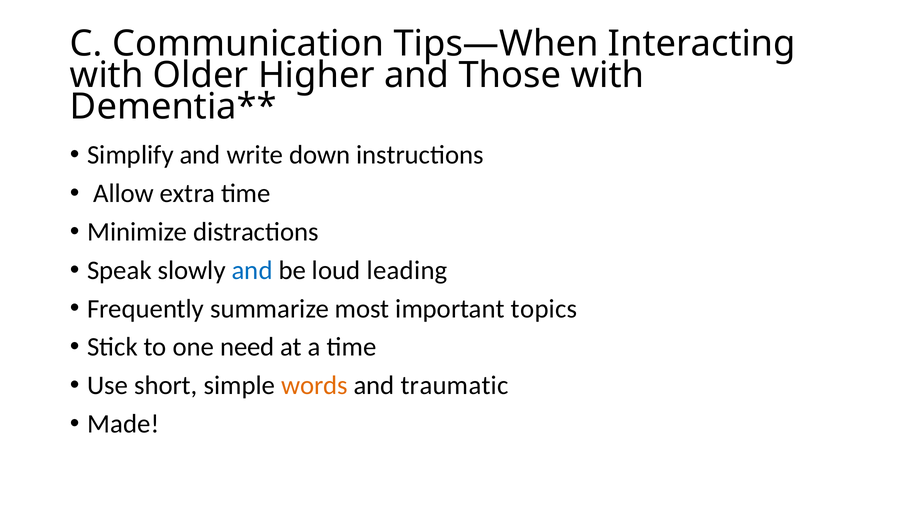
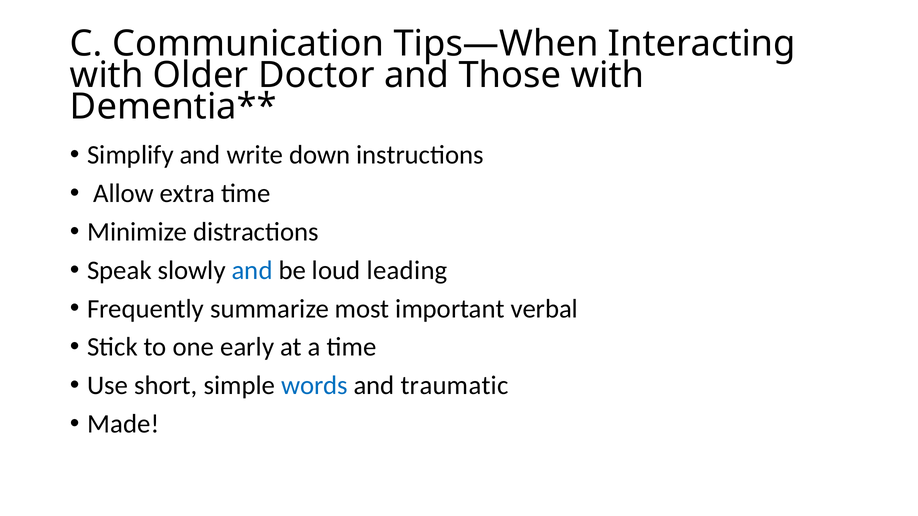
Higher: Higher -> Doctor
topics: topics -> verbal
need: need -> early
words colour: orange -> blue
